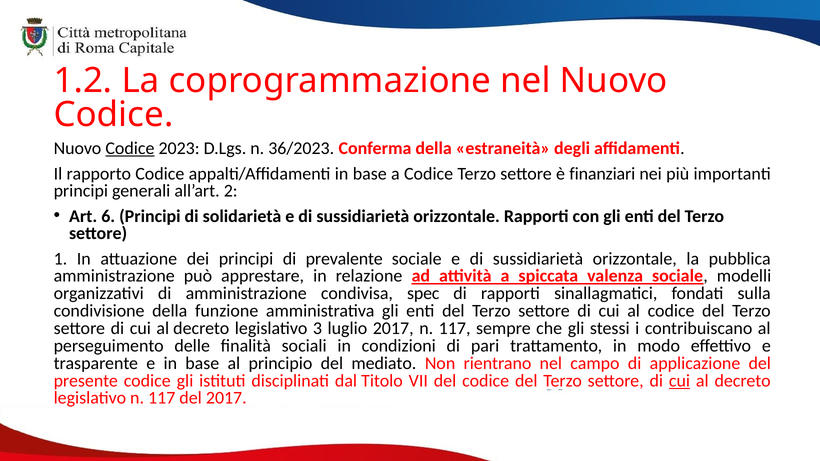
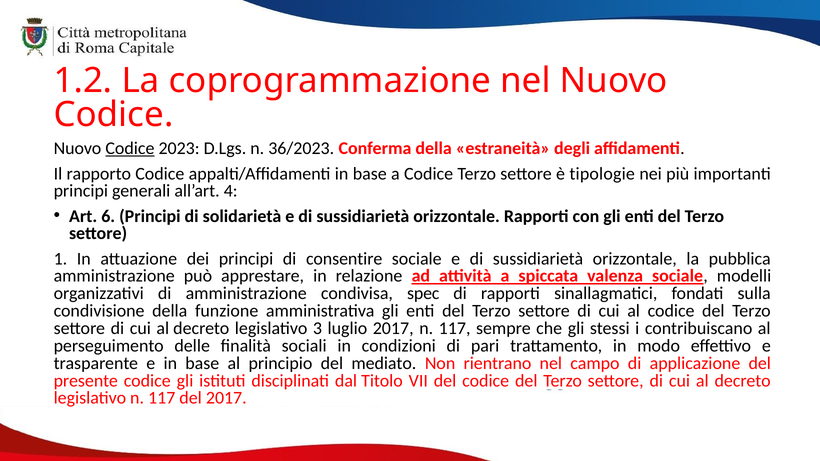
finanziari: finanziari -> tipologie
2: 2 -> 4
prevalente: prevalente -> consentire
cui at (680, 381) underline: present -> none
